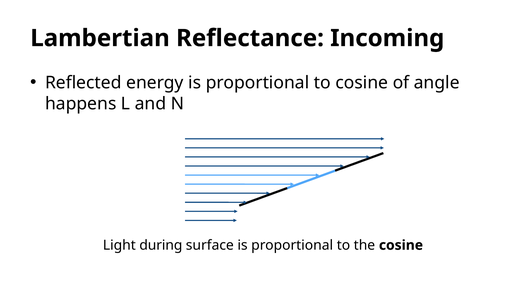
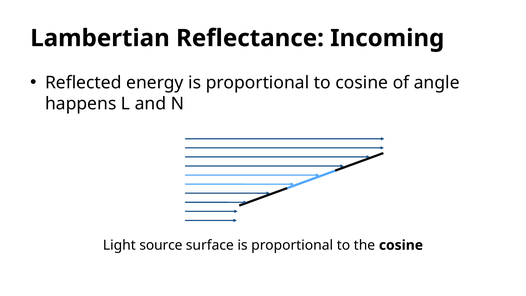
during: during -> source
